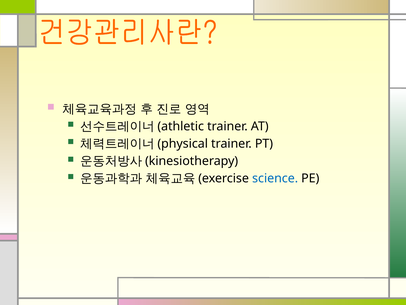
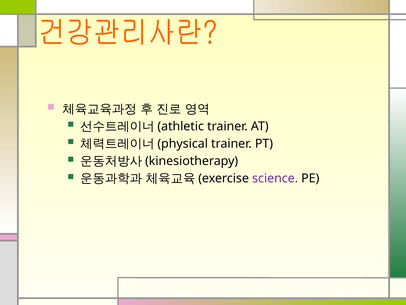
science colour: blue -> purple
